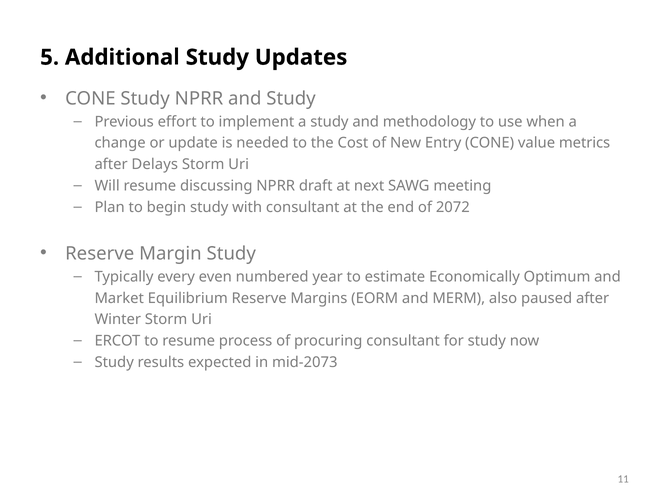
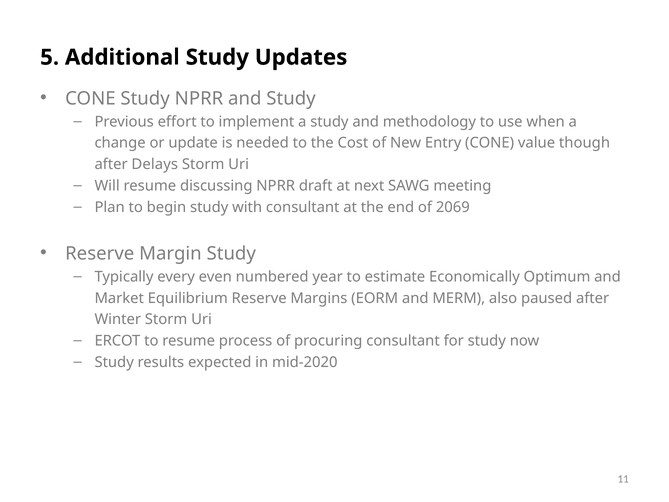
metrics: metrics -> though
2072: 2072 -> 2069
mid-2073: mid-2073 -> mid-2020
